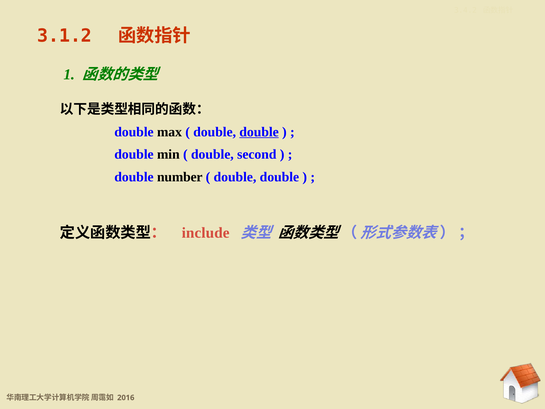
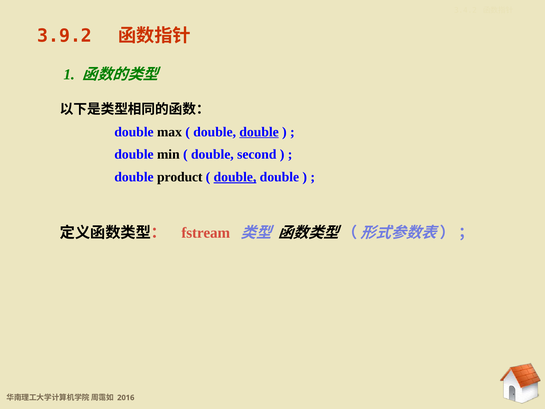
3.1.2: 3.1.2 -> 3.9.2
number: number -> product
double at (235, 177) underline: none -> present
include: include -> fstream
